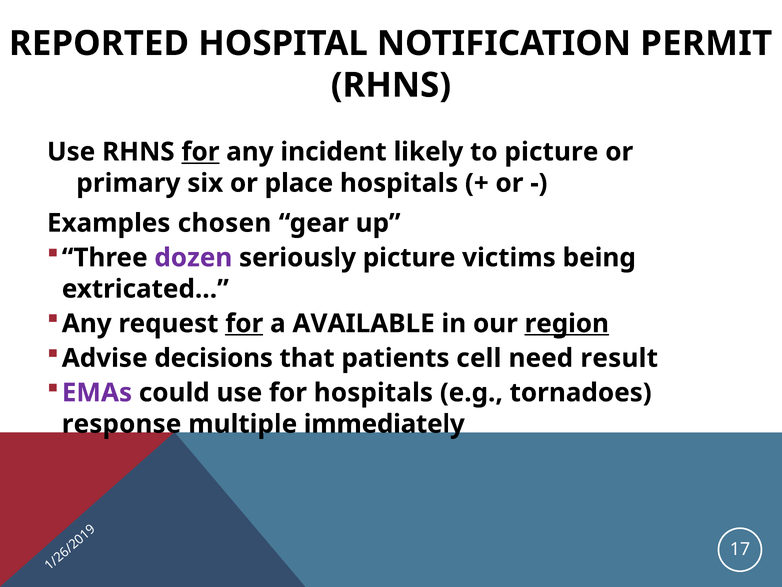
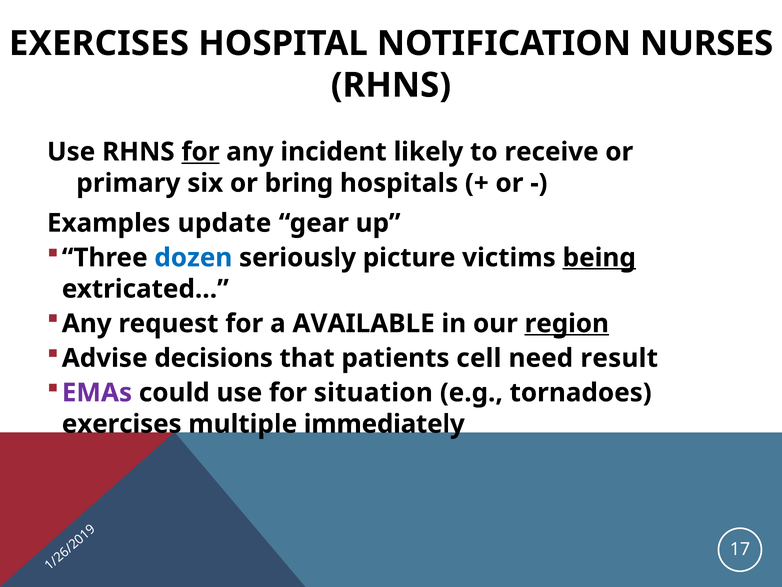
REPORTED at (99, 43): REPORTED -> EXERCISES
PERMIT: PERMIT -> NURSES
to picture: picture -> receive
place: place -> bring
chosen: chosen -> update
dozen colour: purple -> blue
being underline: none -> present
for at (244, 323) underline: present -> none
for hospitals: hospitals -> situation
response at (122, 424): response -> exercises
